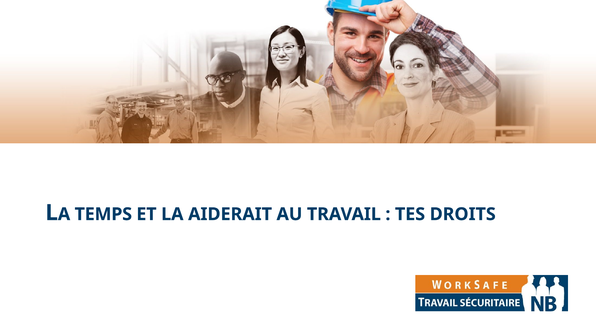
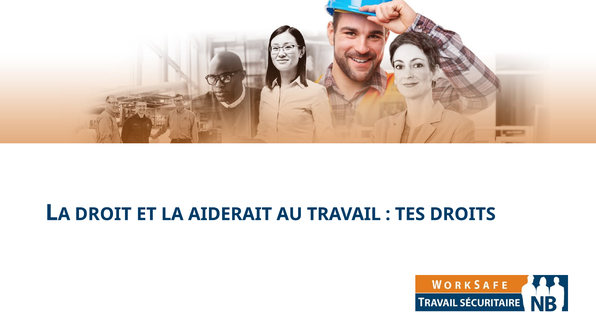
TEMPS: TEMPS -> DROIT
